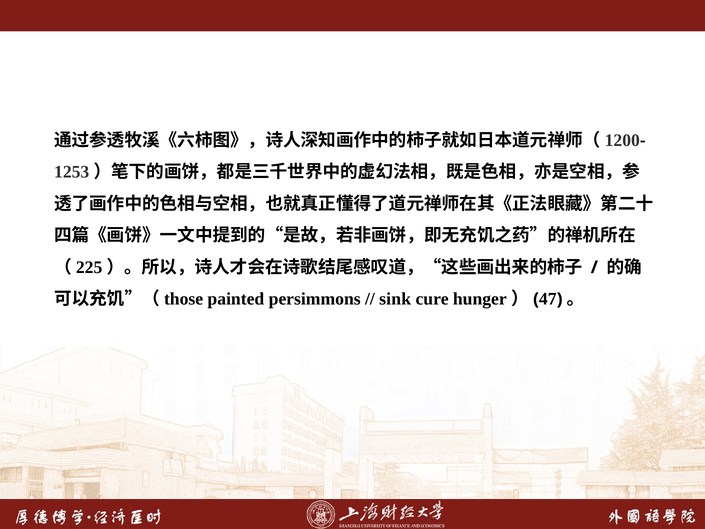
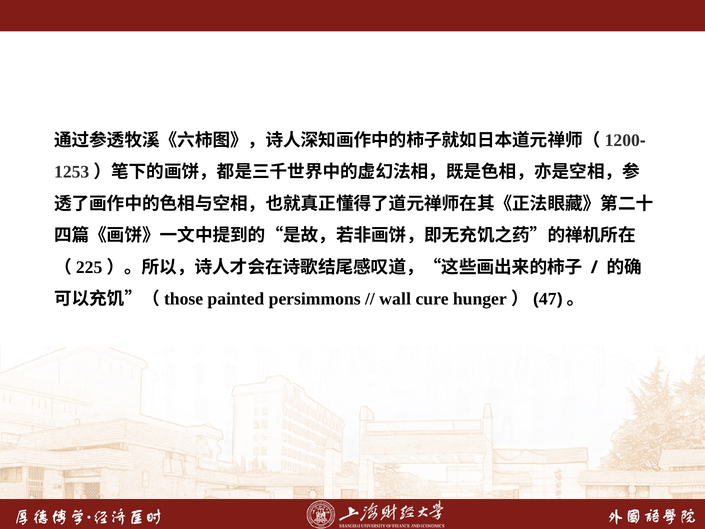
sink: sink -> wall
